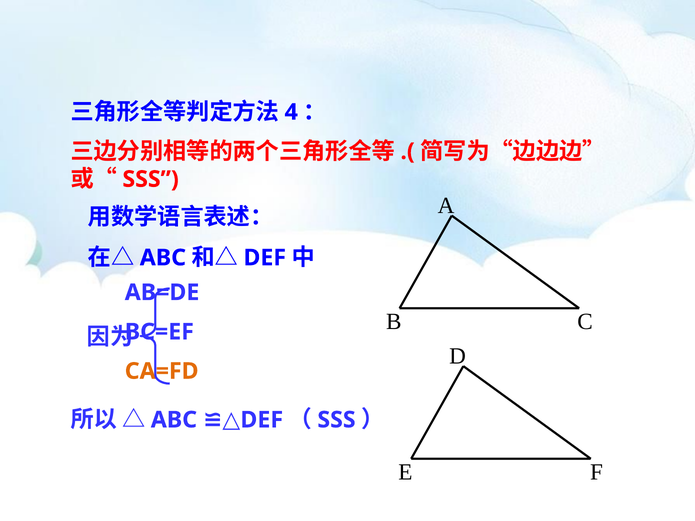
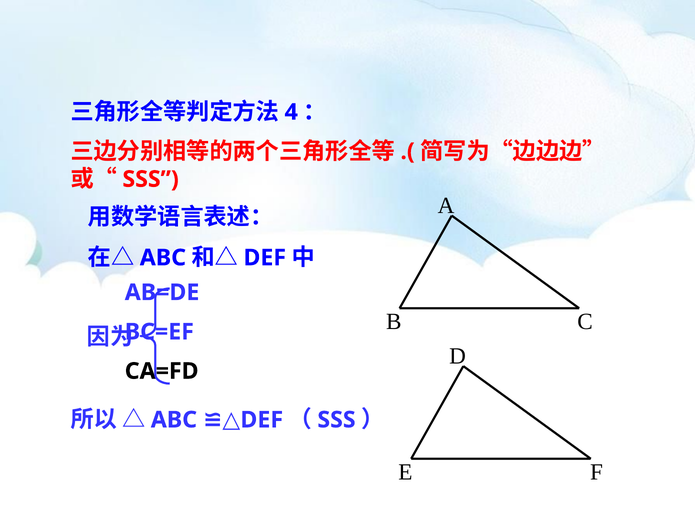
CA=FD colour: orange -> black
